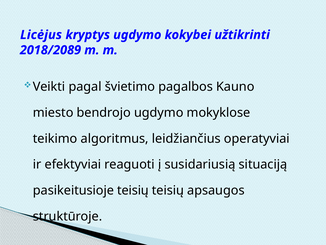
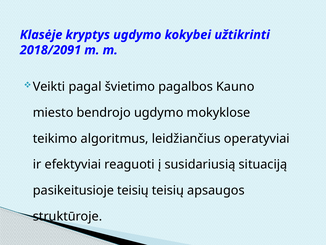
Licėjus: Licėjus -> Klasėje
2018/2089: 2018/2089 -> 2018/2091
